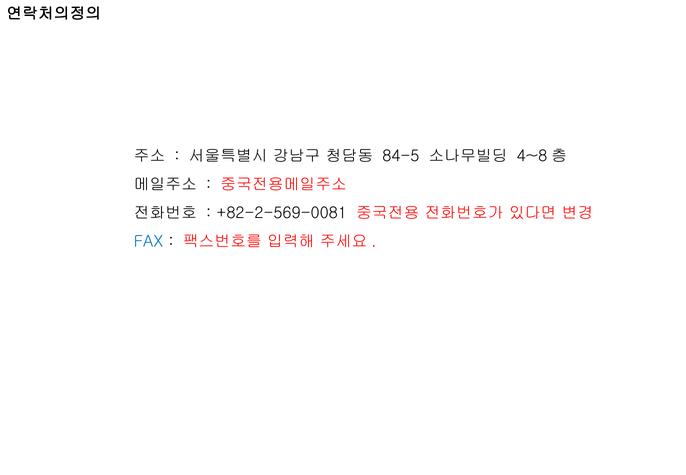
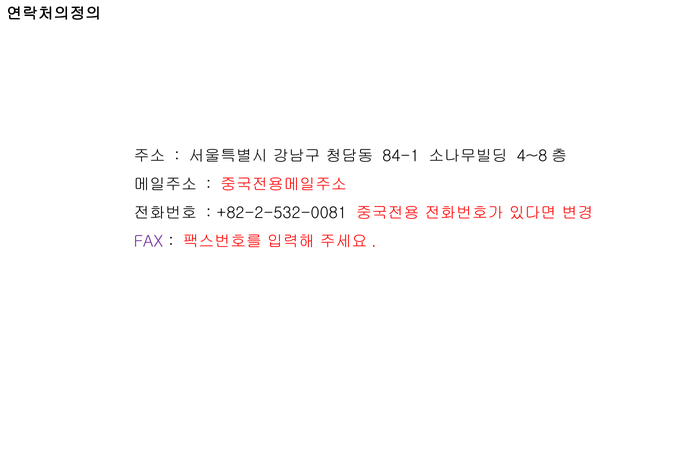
84-5: 84-5 -> 84-1
+82-2-569-0081: +82-2-569-0081 -> +82-2-532-0081
FAX colour: blue -> purple
